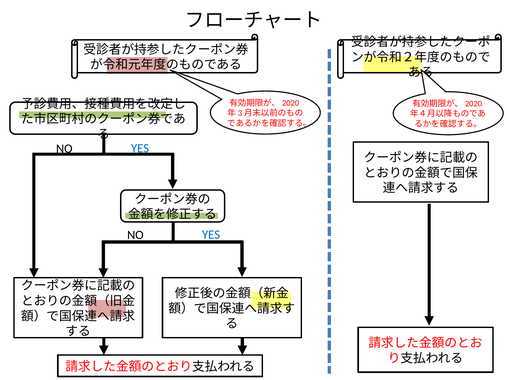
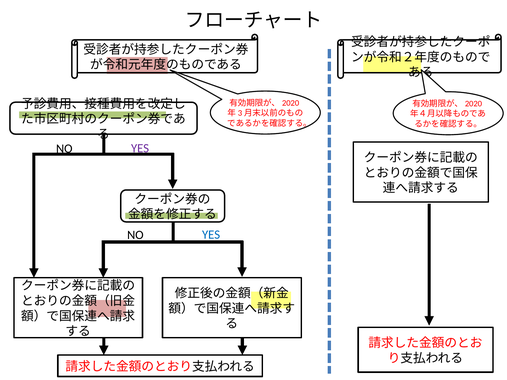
YES at (140, 148) colour: blue -> purple
